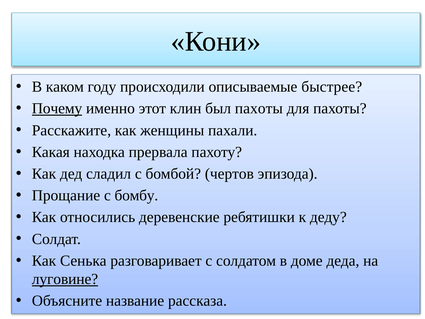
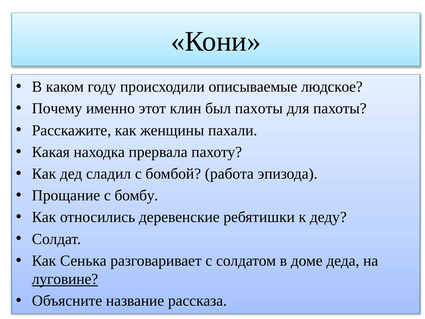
быстрее: быстрее -> людское
Почему underline: present -> none
чертов: чертов -> работа
